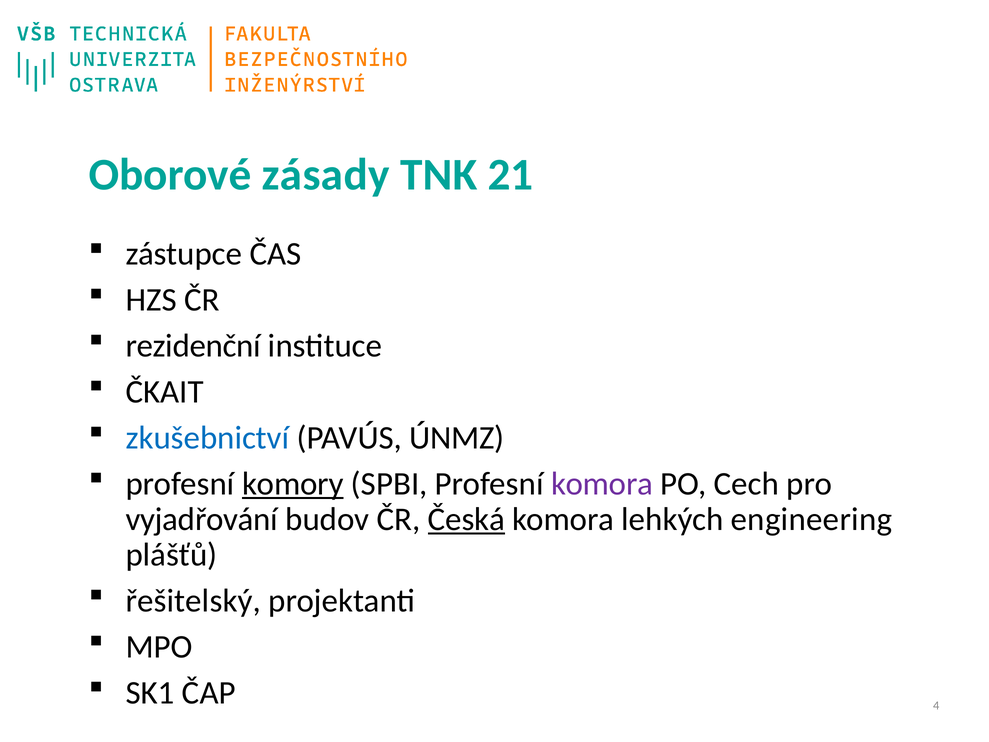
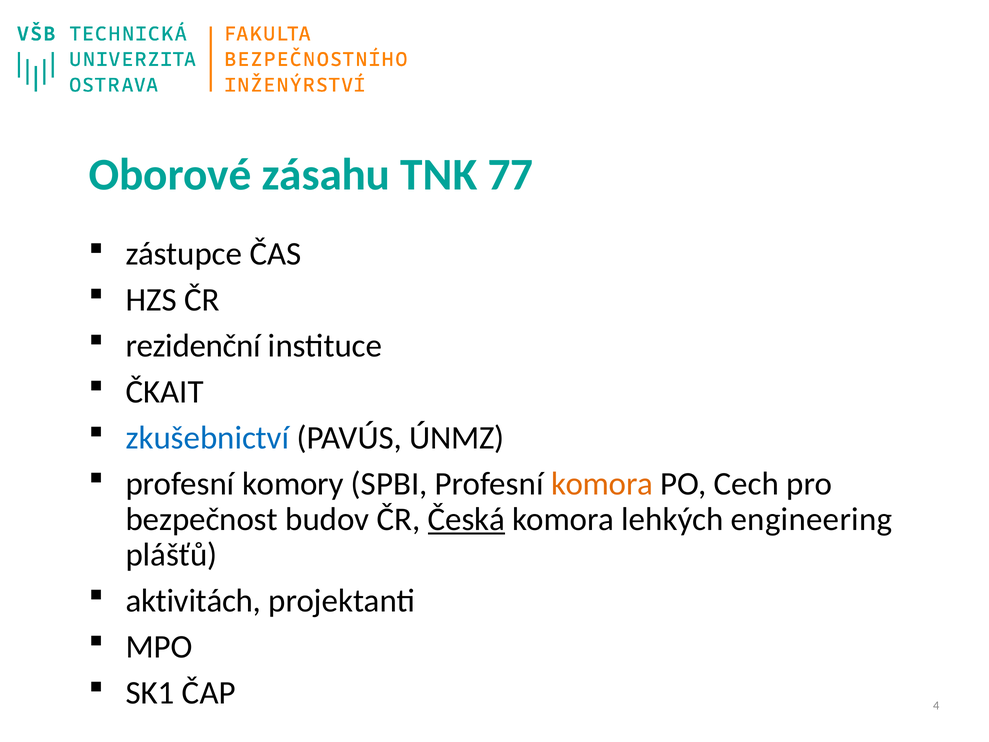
zásady: zásady -> zásahu
21: 21 -> 77
komory underline: present -> none
komora at (602, 484) colour: purple -> orange
vyjadřování: vyjadřování -> bezpečnost
řešitelský: řešitelský -> aktivitách
